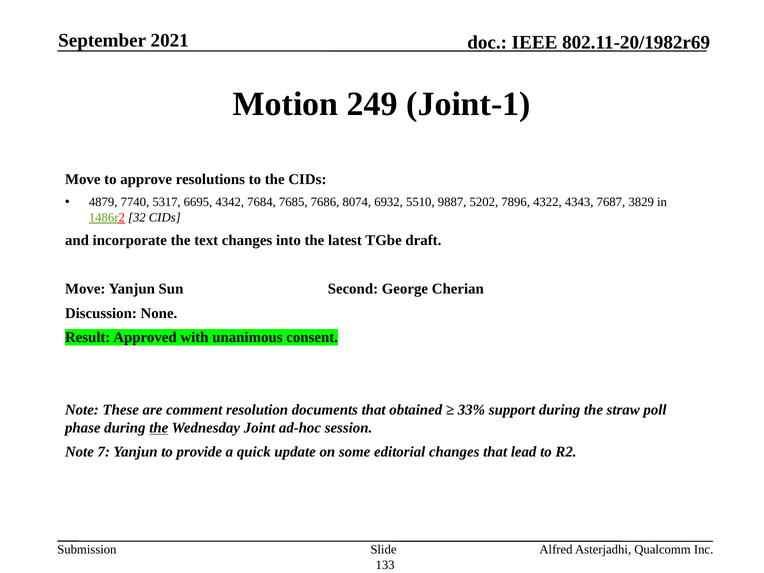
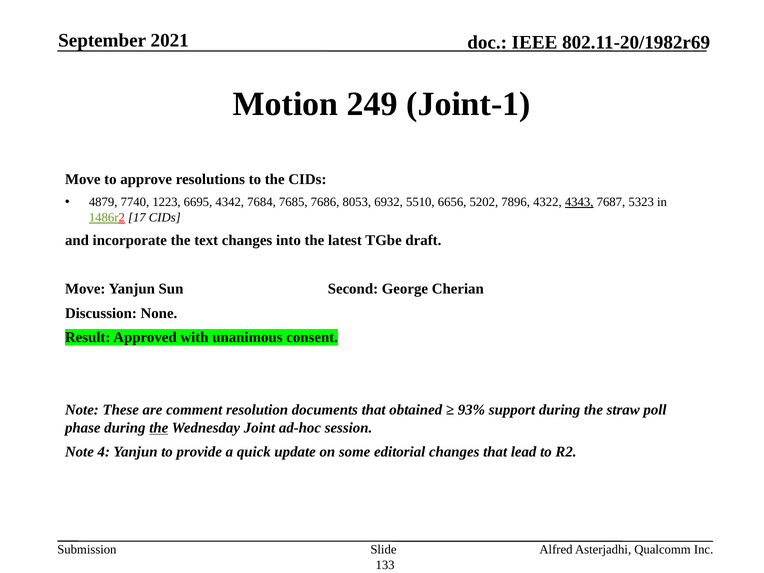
5317: 5317 -> 1223
8074: 8074 -> 8053
9887: 9887 -> 6656
4343 underline: none -> present
3829: 3829 -> 5323
32: 32 -> 17
33%: 33% -> 93%
7: 7 -> 4
